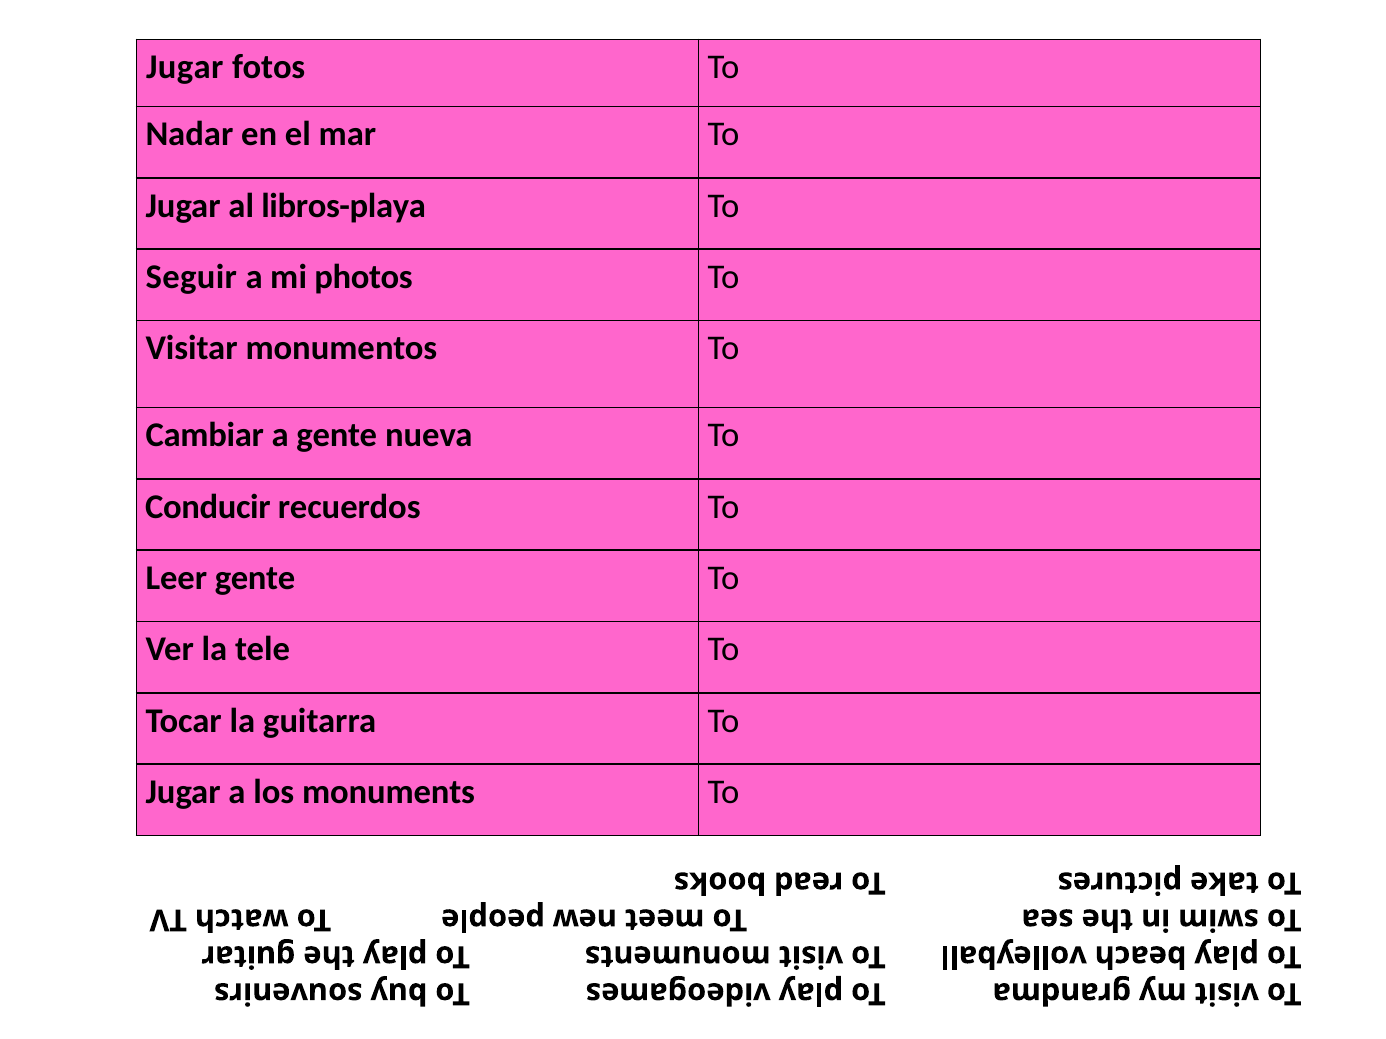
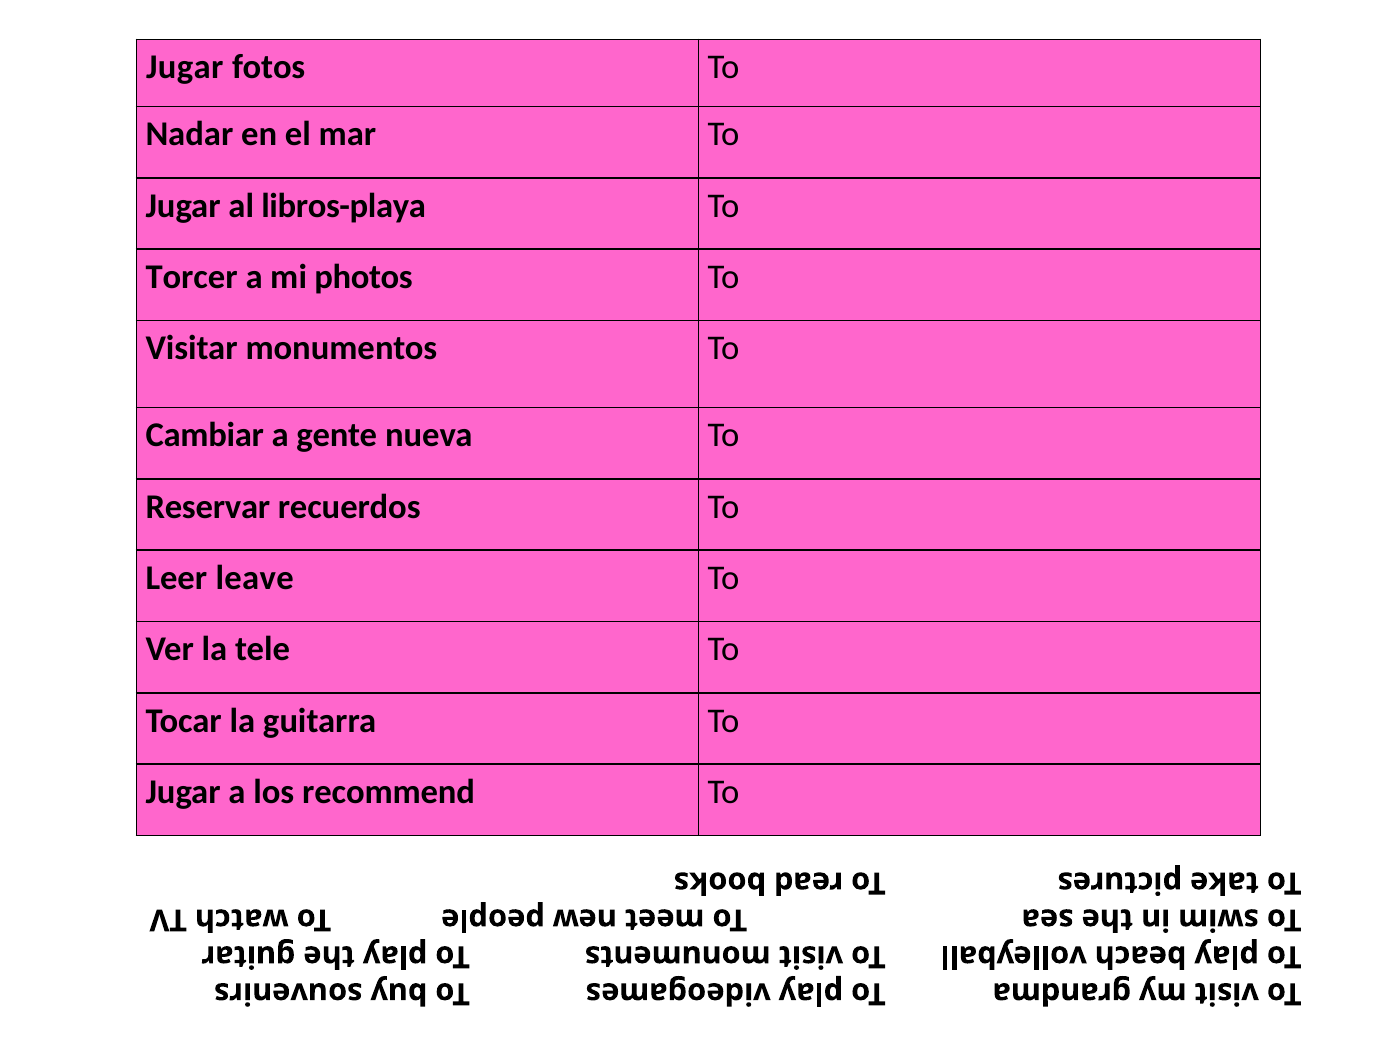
Seguir: Seguir -> Torcer
Conducir: Conducir -> Reservar
Leer gente: gente -> leave
monuments: monuments -> recommend
